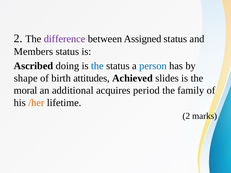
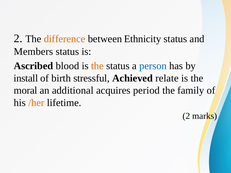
difference colour: purple -> orange
Assigned: Assigned -> Ethnicity
doing: doing -> blood
the at (97, 66) colour: blue -> orange
shape: shape -> install
attitudes: attitudes -> stressful
slides: slides -> relate
